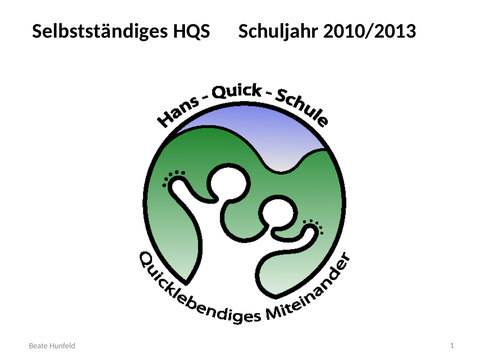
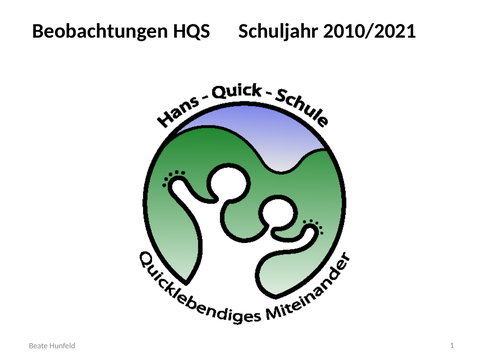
Selbstständiges: Selbstständiges -> Beobachtungen
2010/2013: 2010/2013 -> 2010/2021
